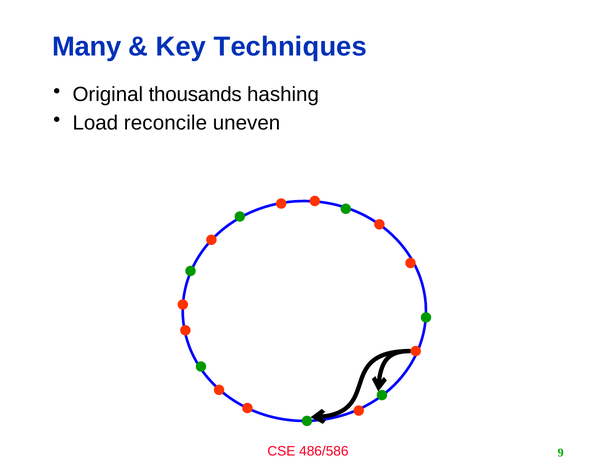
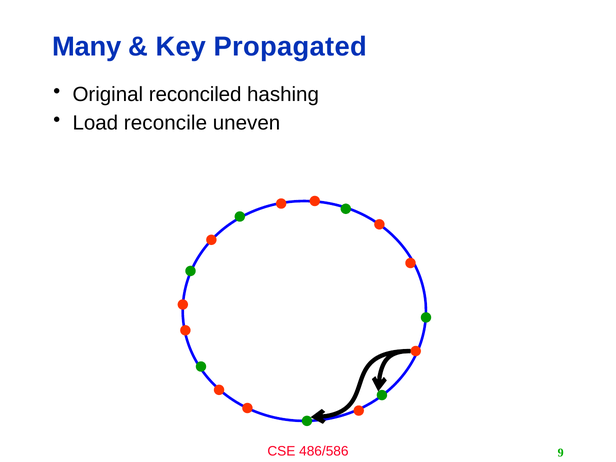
Techniques: Techniques -> Propagated
thousands: thousands -> reconciled
